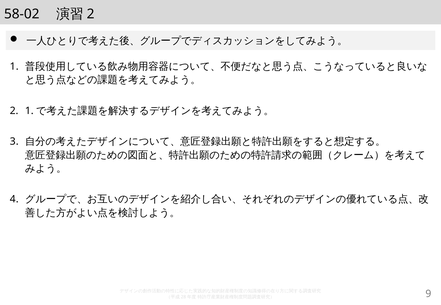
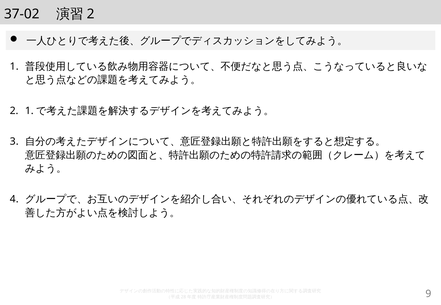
58-02: 58-02 -> 37-02
